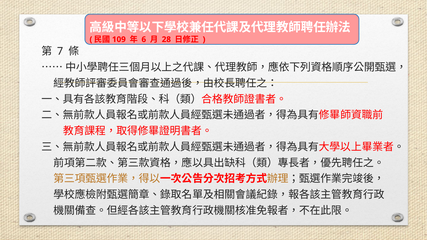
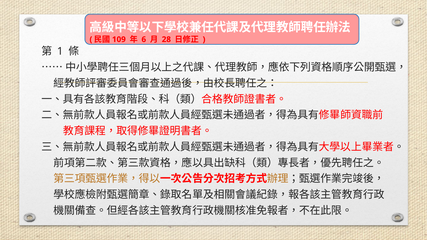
7: 7 -> 1
